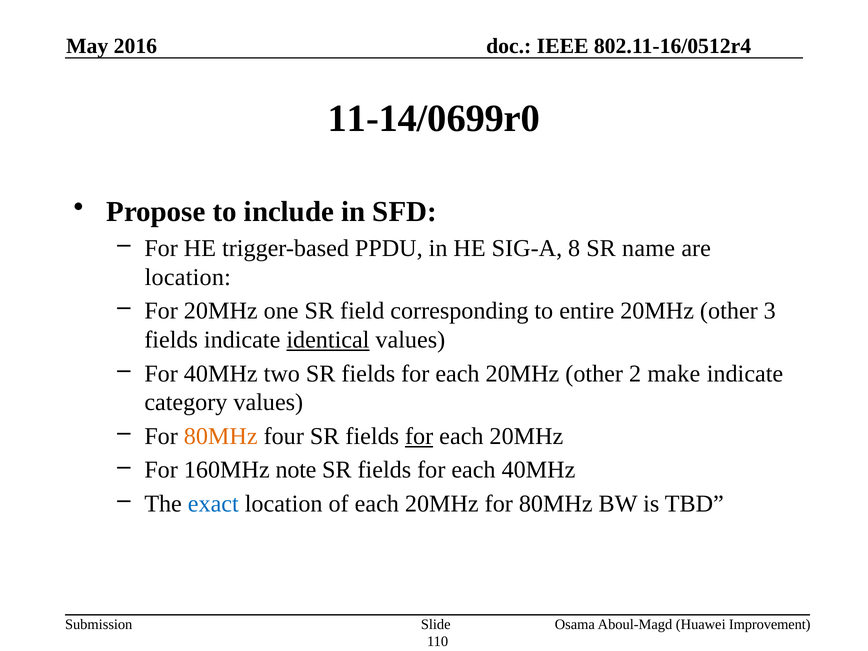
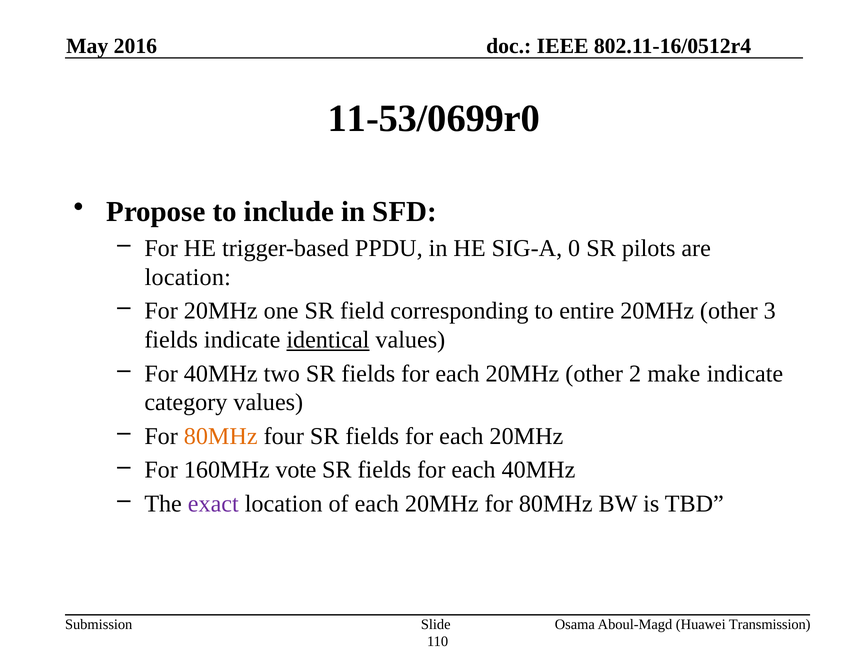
11-14/0699r0: 11-14/0699r0 -> 11-53/0699r0
8: 8 -> 0
name: name -> pilots
for at (419, 436) underline: present -> none
note: note -> vote
exact colour: blue -> purple
Improvement: Improvement -> Transmission
